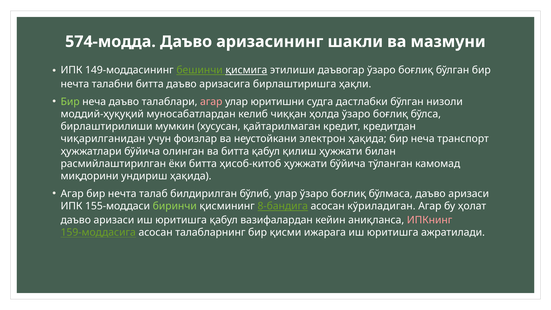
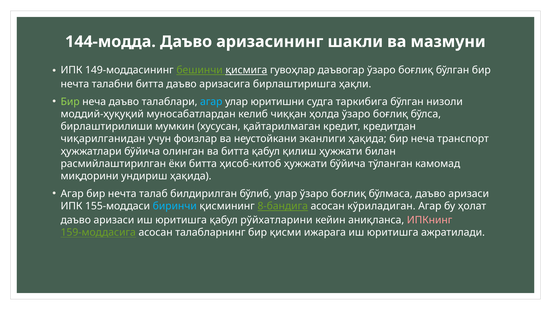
574-модда: 574-модда -> 144-модда
этилиши: этилиши -> гувоҳлар
агар at (211, 102) colour: pink -> light blue
дастлабки: дастлабки -> таркибига
электрон: электрон -> эканлиги
биринчи colour: light green -> light blue
вазифалардан: вазифалардан -> рўйхатларини
